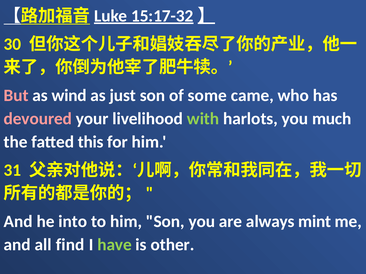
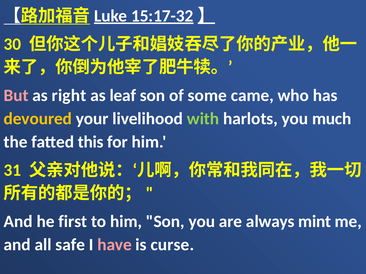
wind: wind -> right
just: just -> leaf
devoured colour: pink -> yellow
into: into -> first
find: find -> safe
have colour: light green -> pink
other: other -> curse
